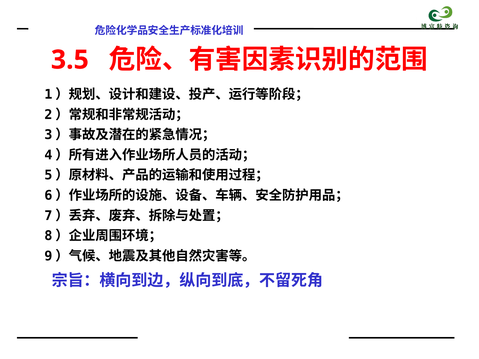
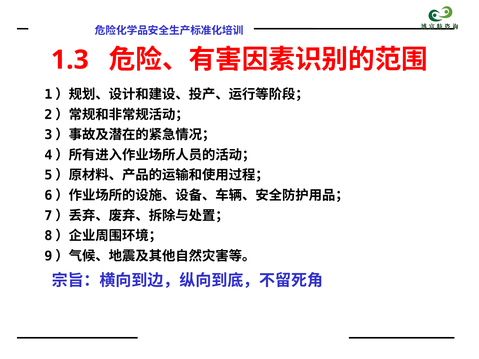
3.5: 3.5 -> 1.3
